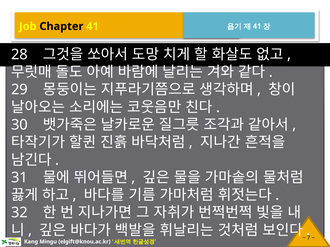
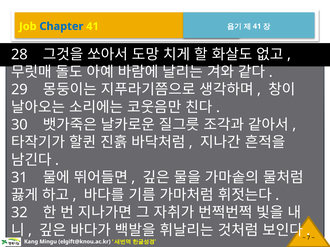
Chapter colour: black -> blue
